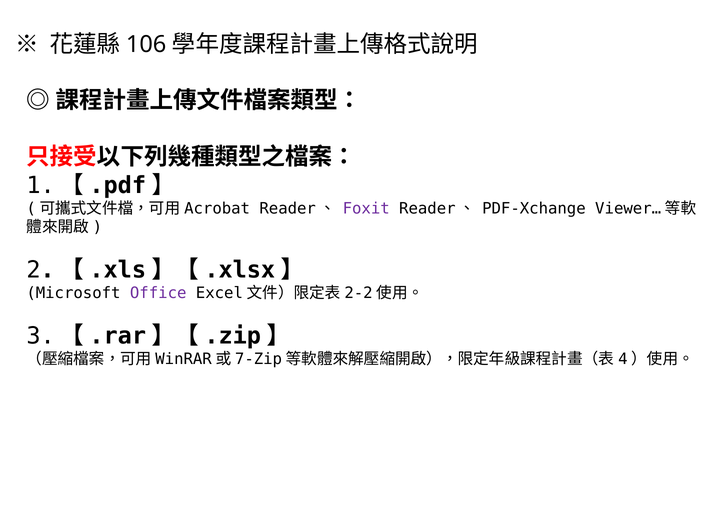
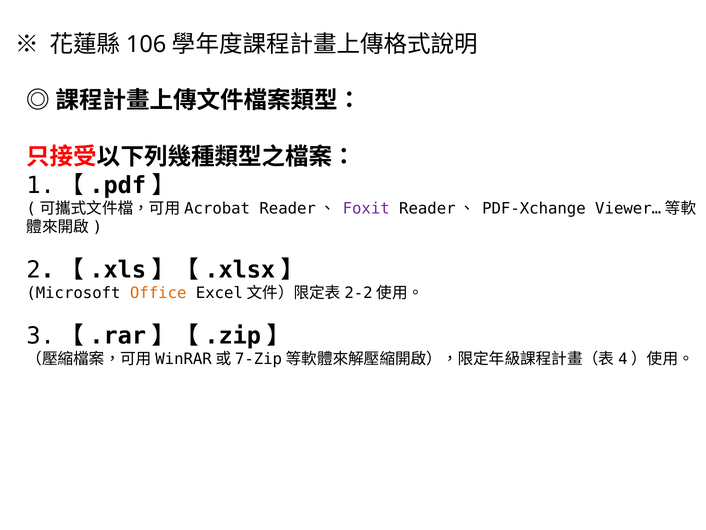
Office colour: purple -> orange
